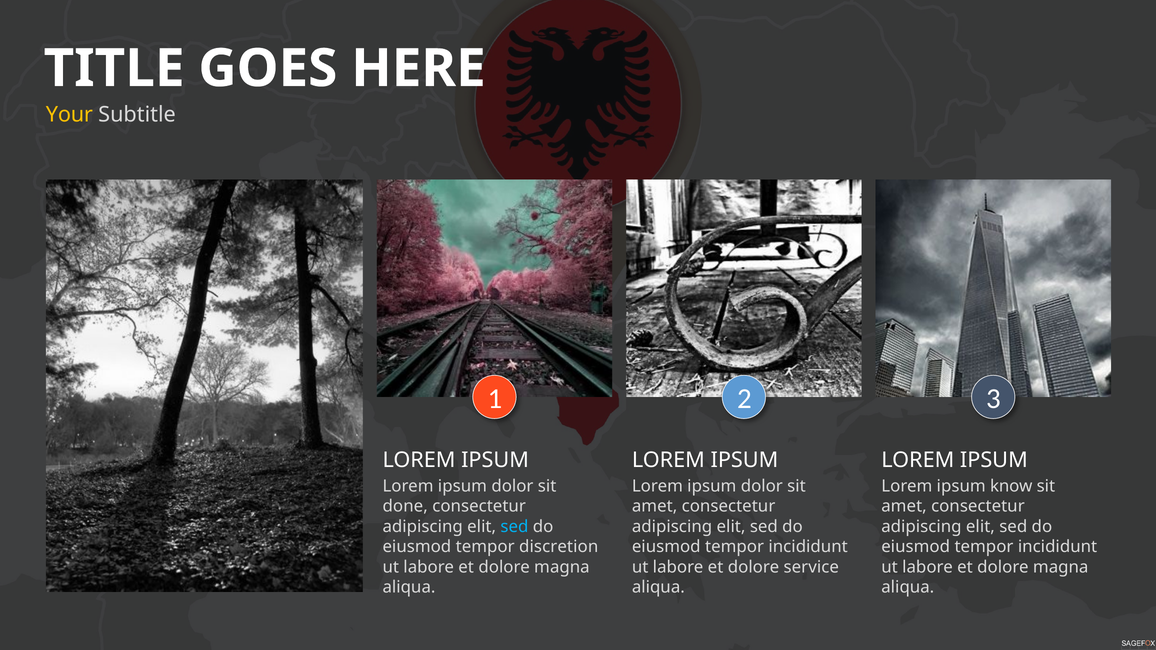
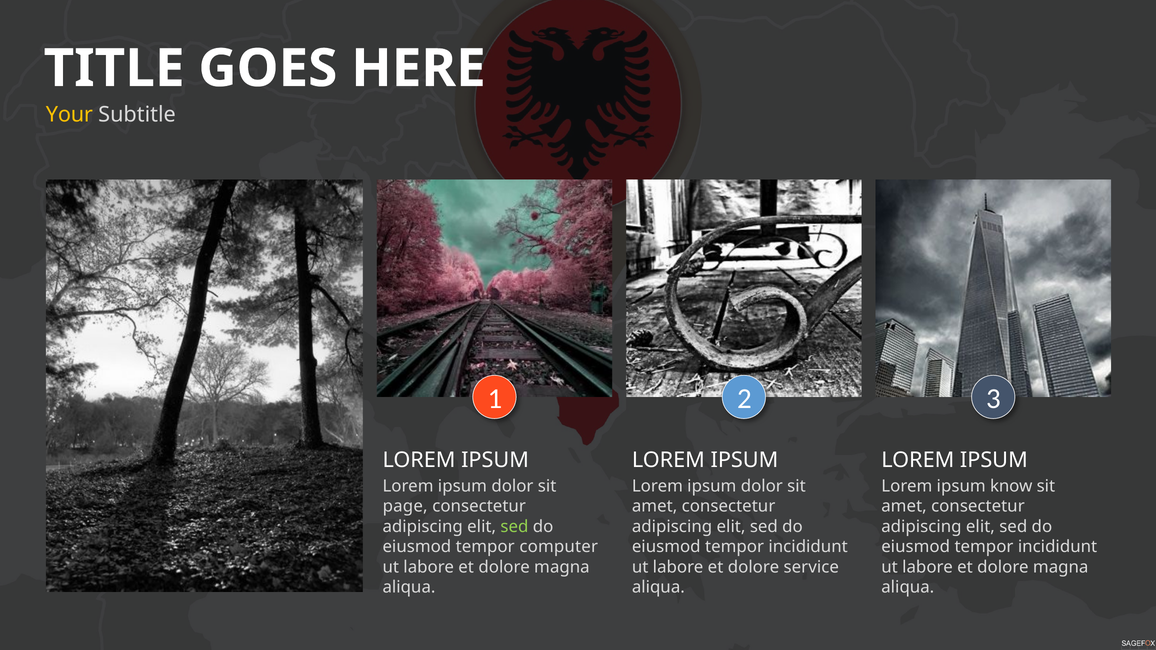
done: done -> page
sed at (514, 527) colour: light blue -> light green
discretion: discretion -> computer
